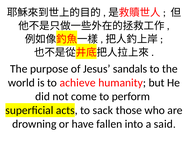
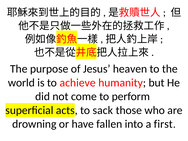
sandals: sandals -> heaven
said: said -> first
